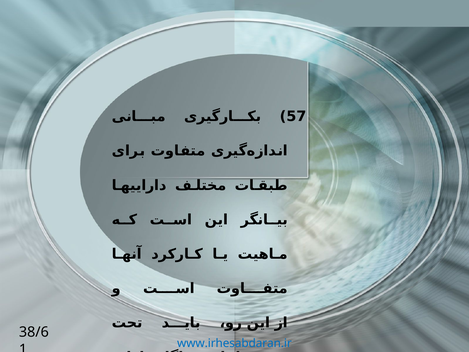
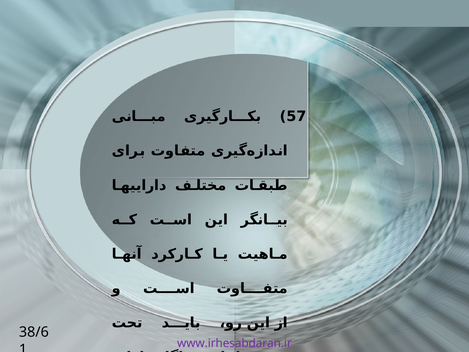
www.irhesabdaran.ir colour: blue -> purple
